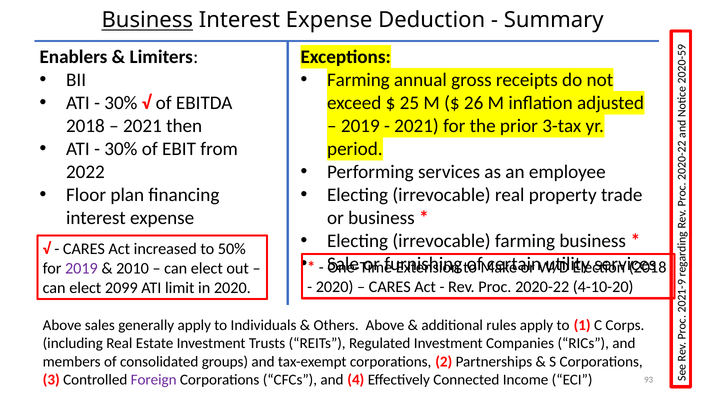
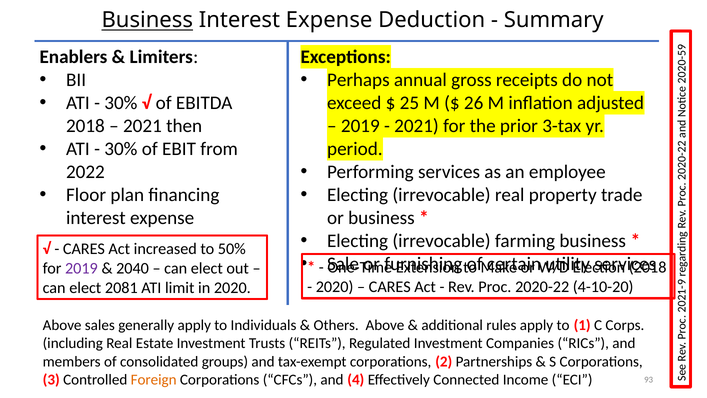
Farming at (358, 80): Farming -> Perhaps
2010: 2010 -> 2040
2099: 2099 -> 2081
Foreign colour: purple -> orange
